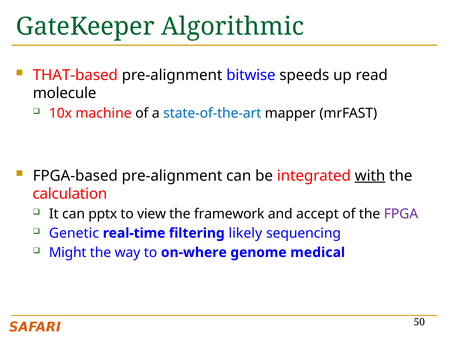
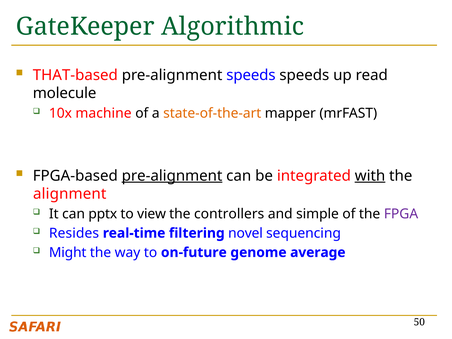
pre-alignment bitwise: bitwise -> speeds
state-of-the-art colour: blue -> orange
pre-alignment at (172, 176) underline: none -> present
calculation: calculation -> alignment
framework: framework -> controllers
accept: accept -> simple
Genetic: Genetic -> Resides
likely: likely -> novel
on-where: on-where -> on-future
medical: medical -> average
